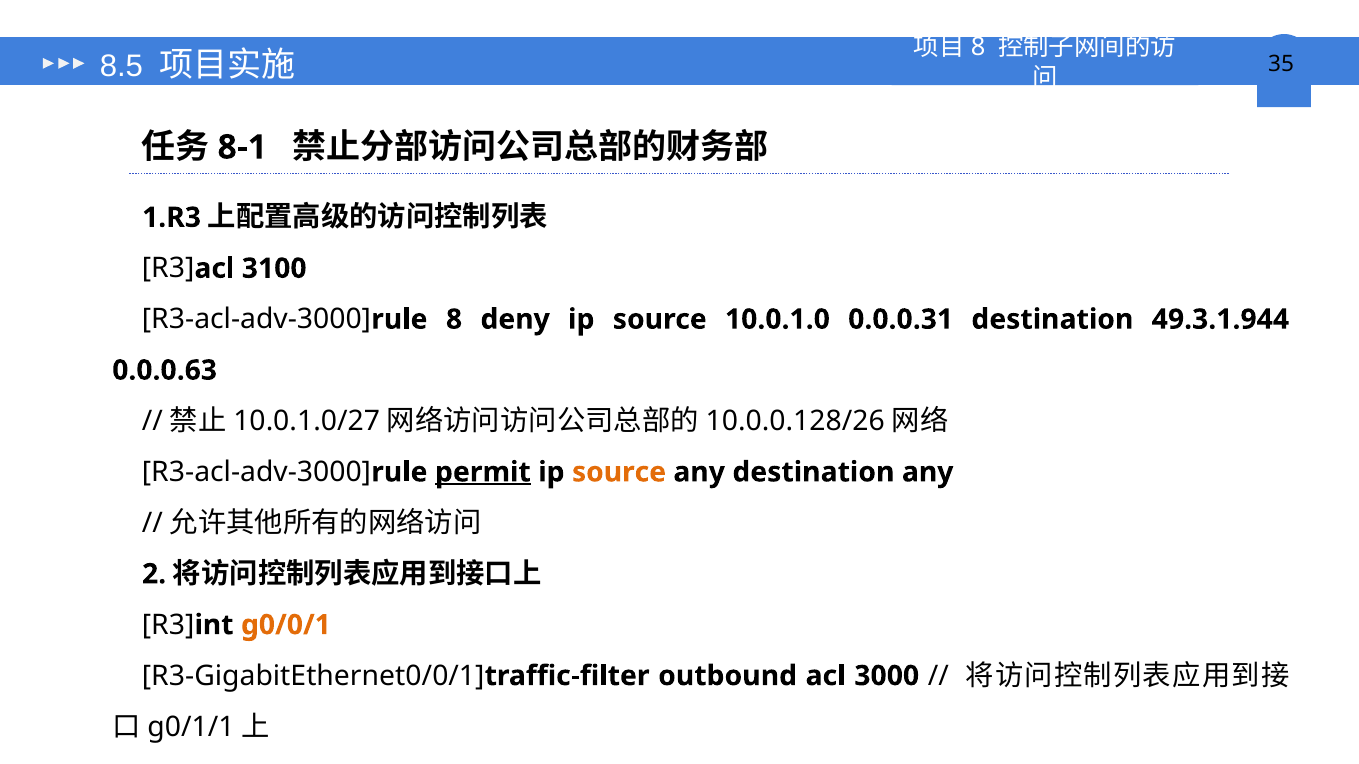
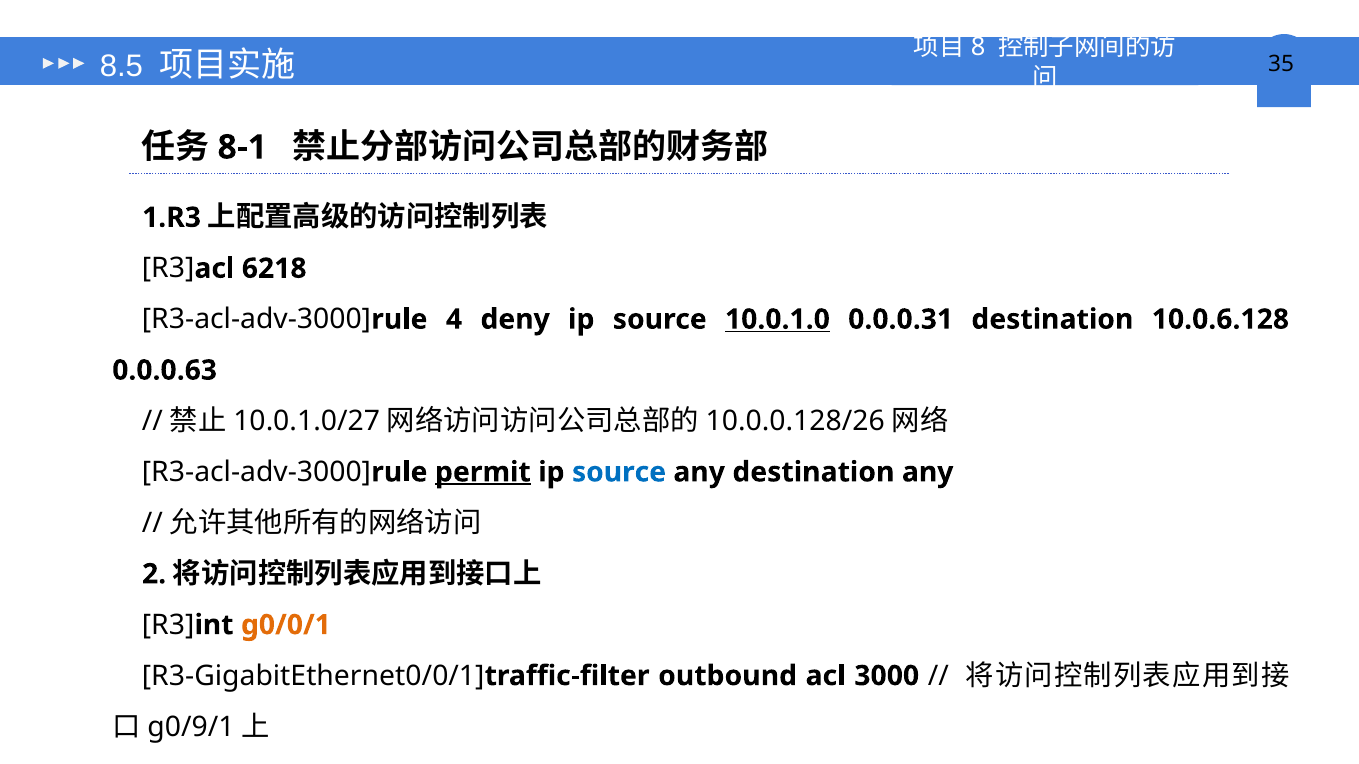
3100: 3100 -> 6218
8: 8 -> 4
10.0.1.0 underline: none -> present
49.3.1.944: 49.3.1.944 -> 10.0.6.128
source at (619, 472) colour: orange -> blue
g0/1/1: g0/1/1 -> g0/9/1
